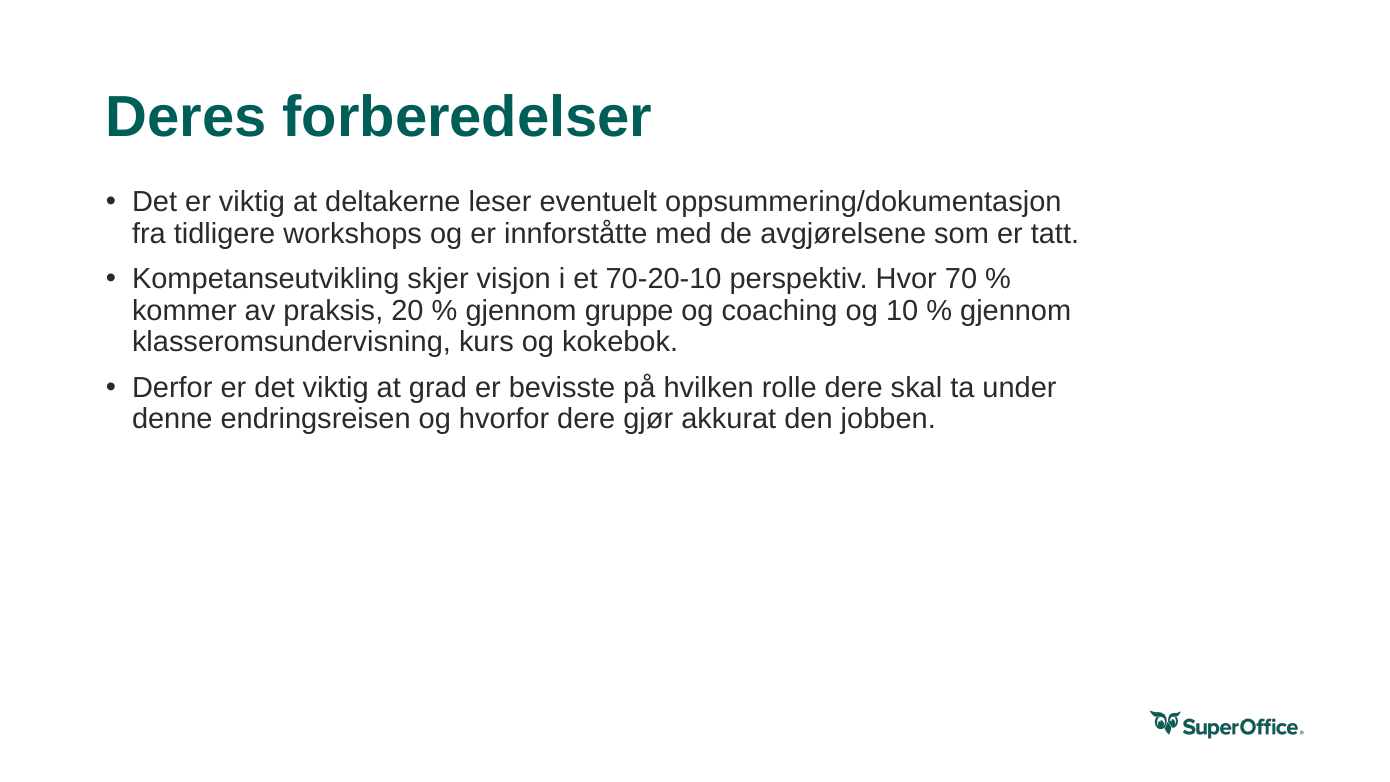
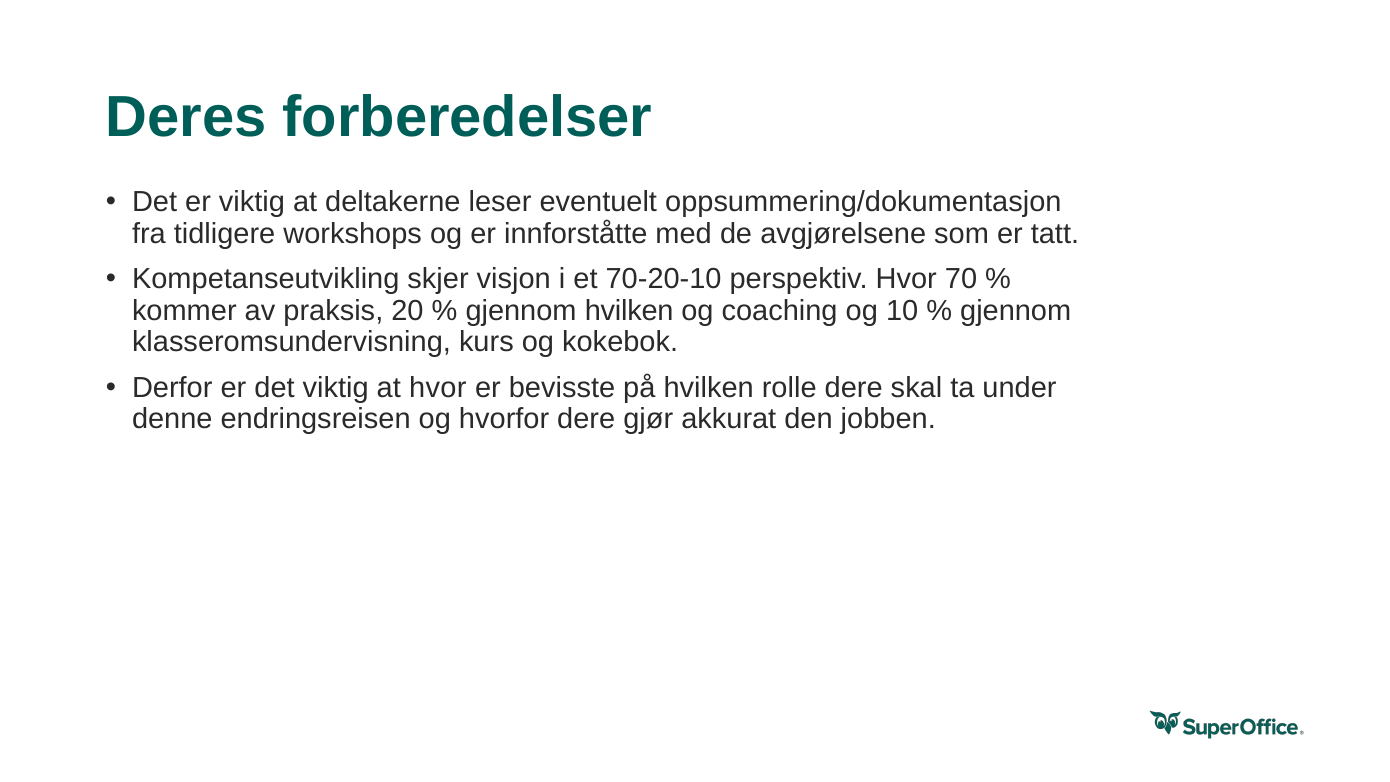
gjennom gruppe: gruppe -> hvilken
at grad: grad -> hvor
